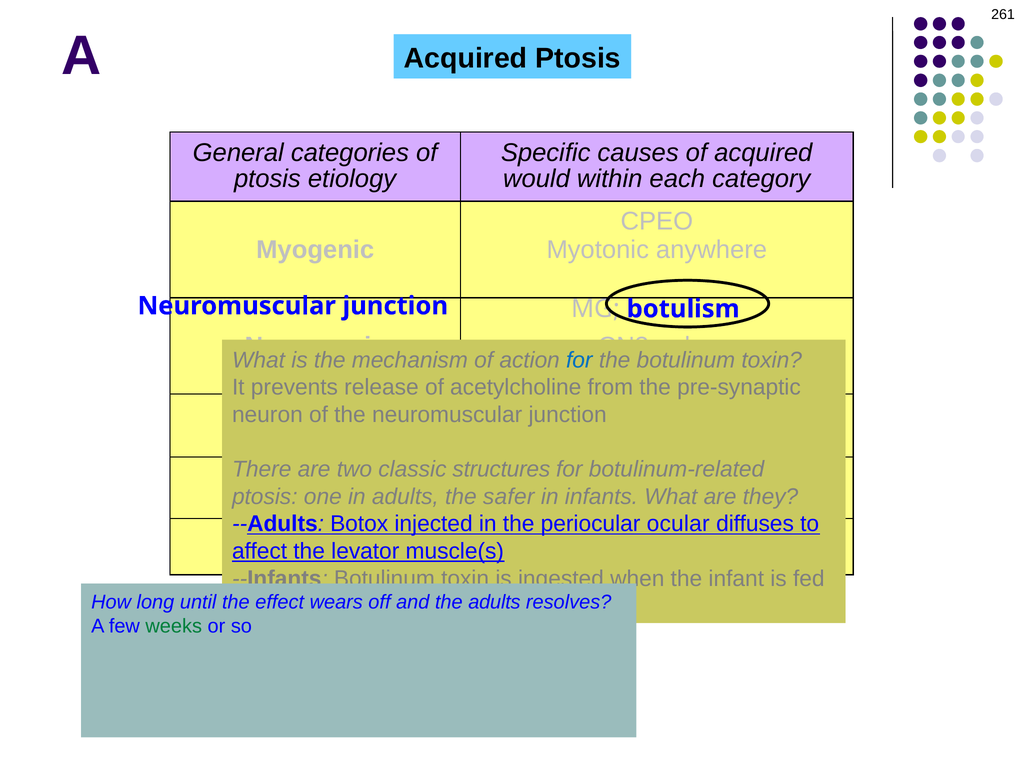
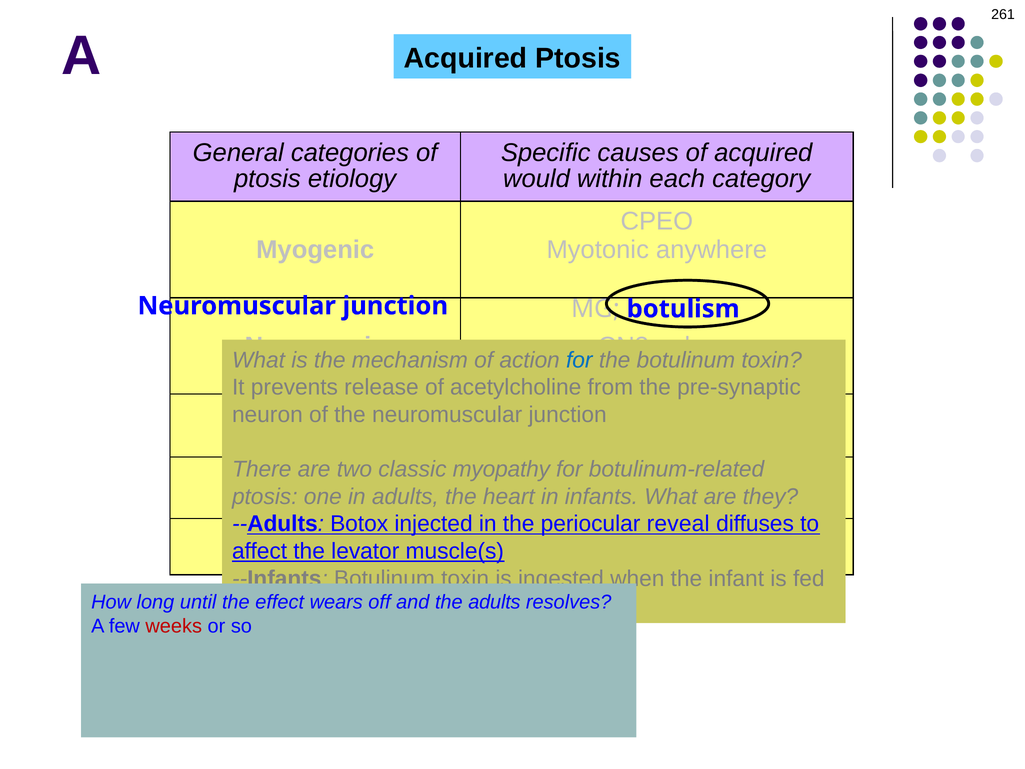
structures: structures -> myopathy
safer: safer -> heart
ocular: ocular -> reveal
weeks colour: green -> red
